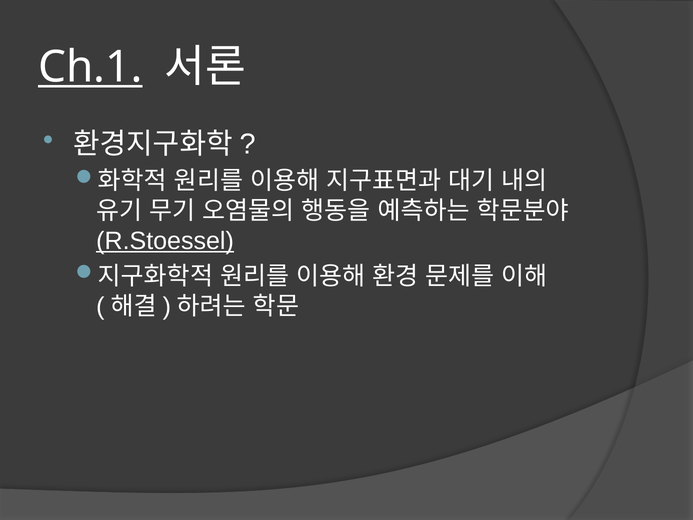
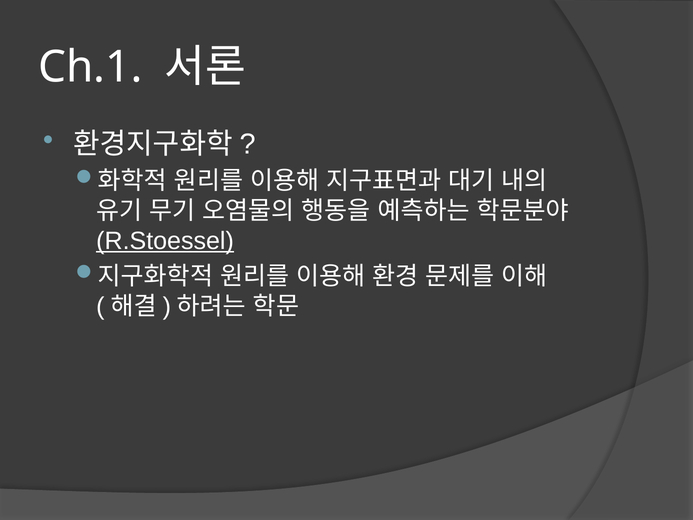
Ch.1 underline: present -> none
